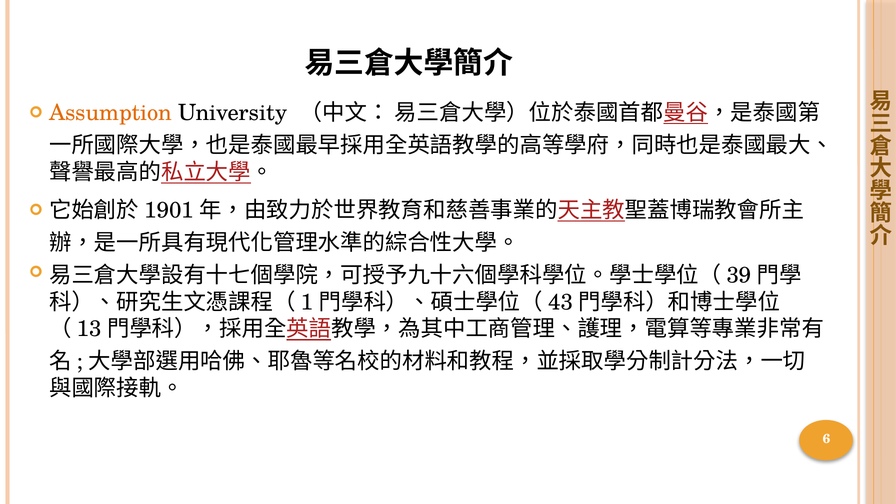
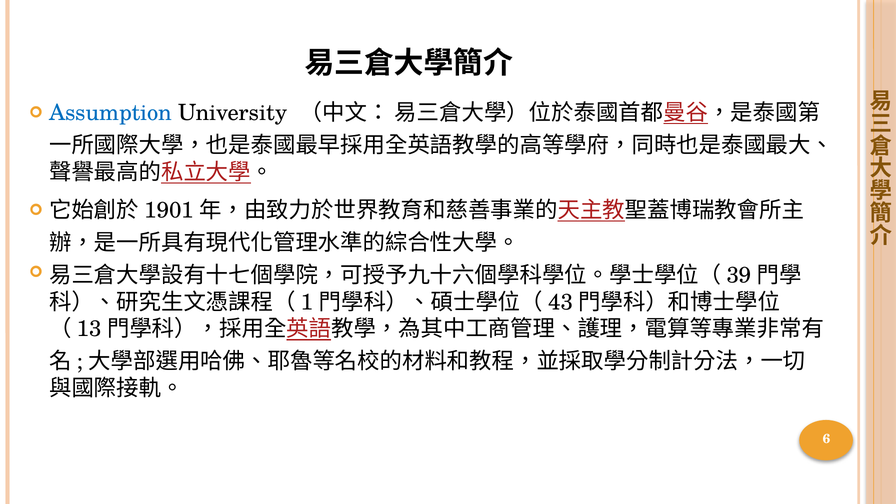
Assumption colour: orange -> blue
